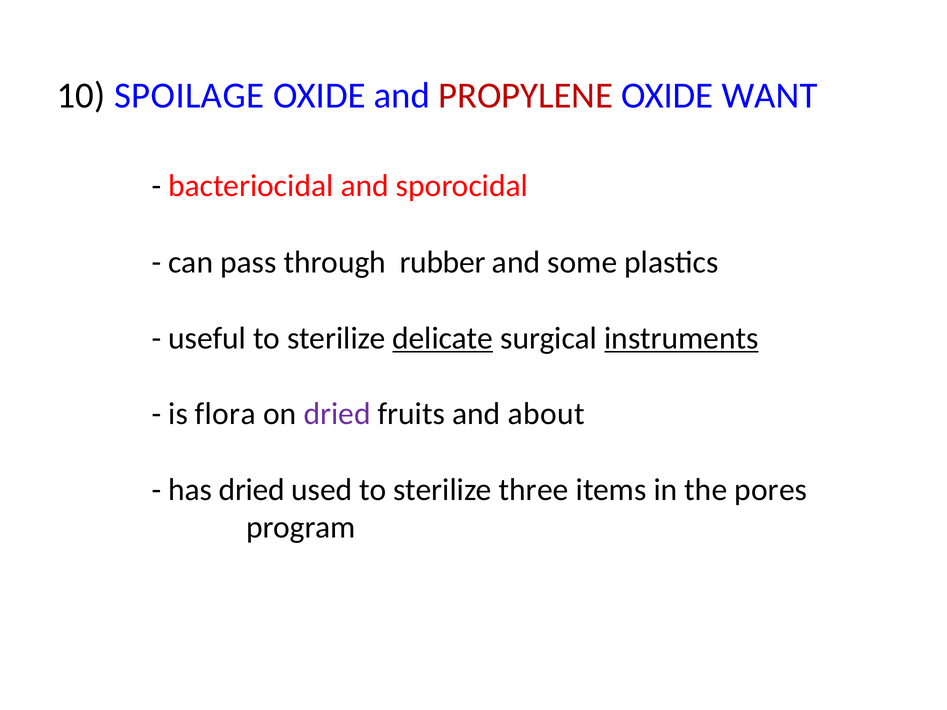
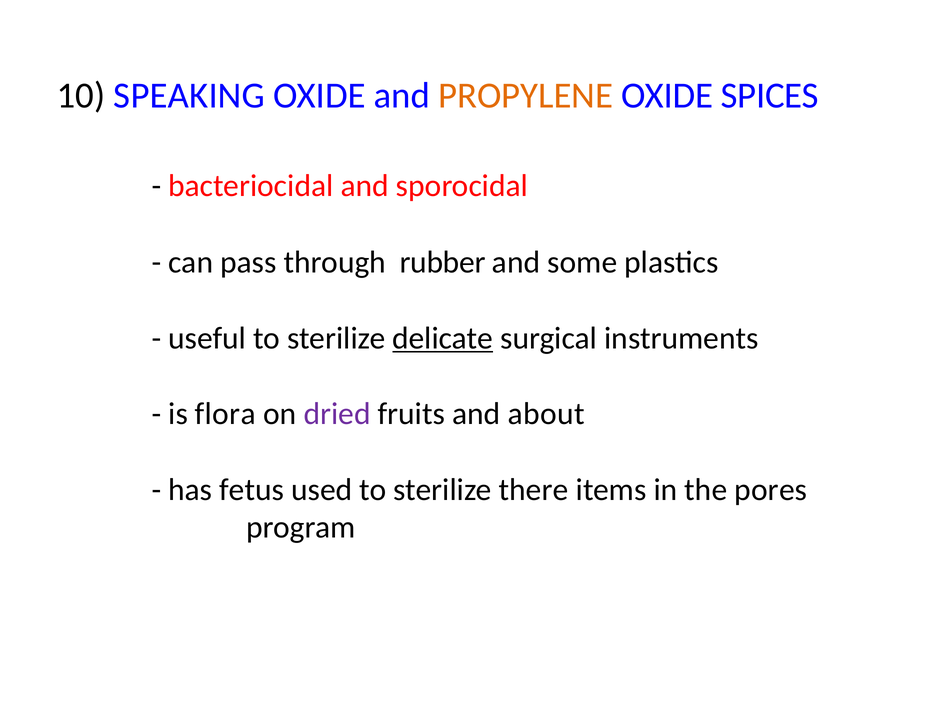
SPOILAGE: SPOILAGE -> SPEAKING
PROPYLENE colour: red -> orange
WANT: WANT -> SPICES
instruments underline: present -> none
has dried: dried -> fetus
three: three -> there
